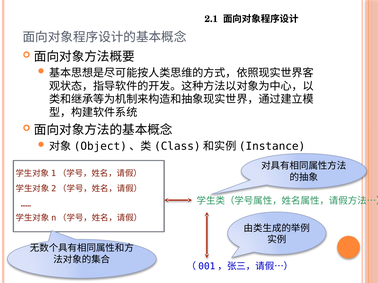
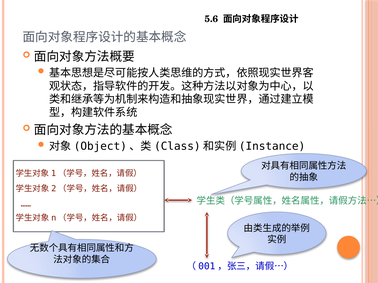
2.1: 2.1 -> 5.6
